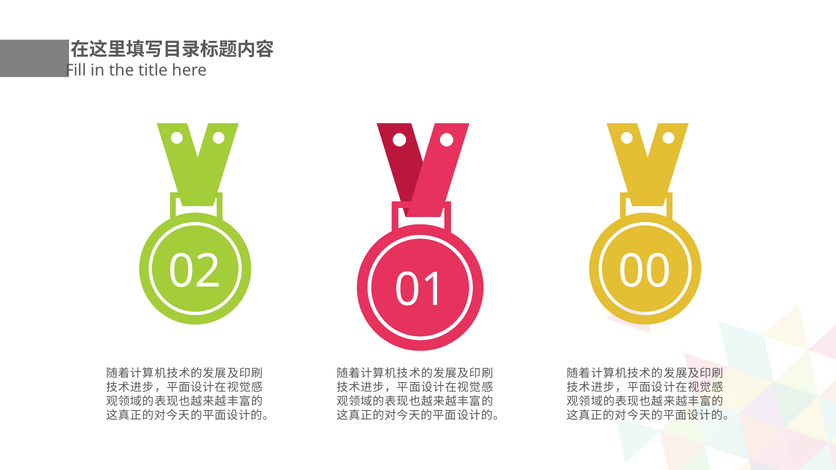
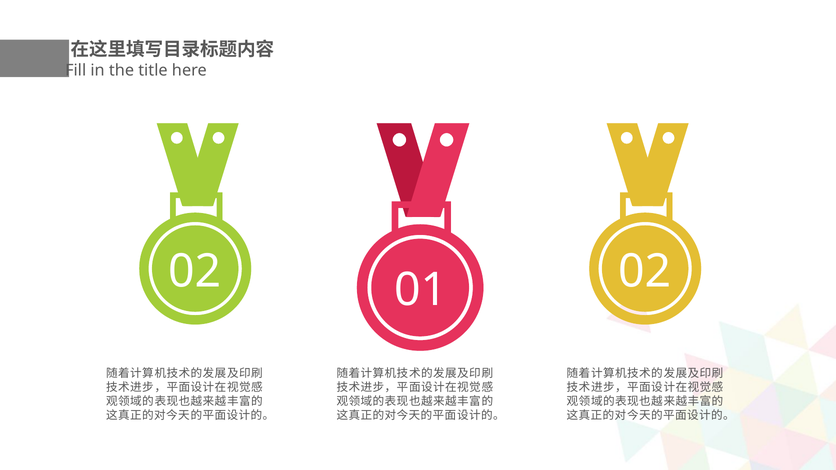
02 00: 00 -> 02
